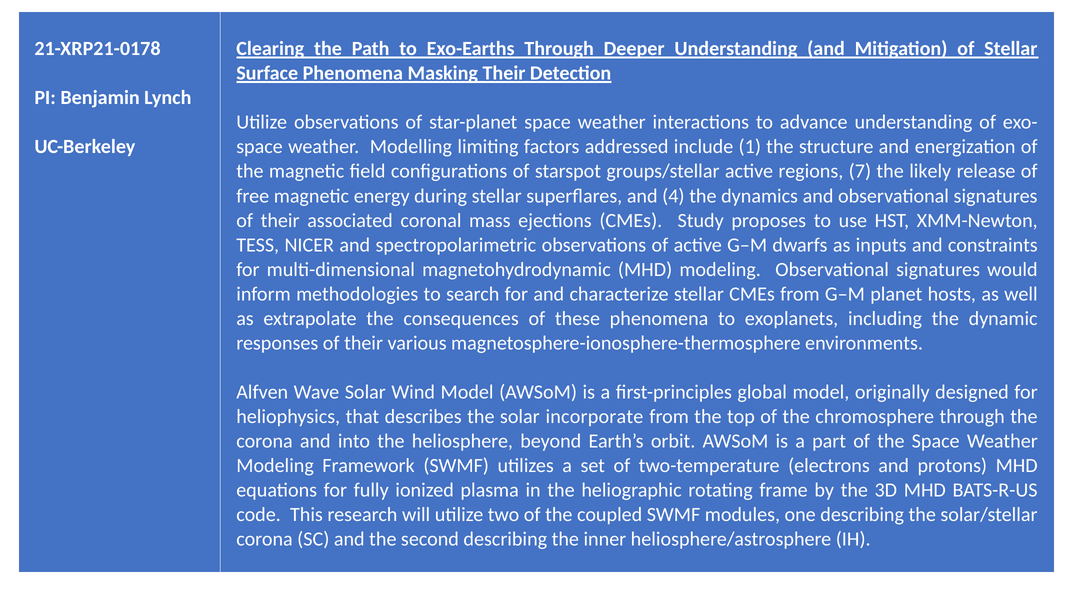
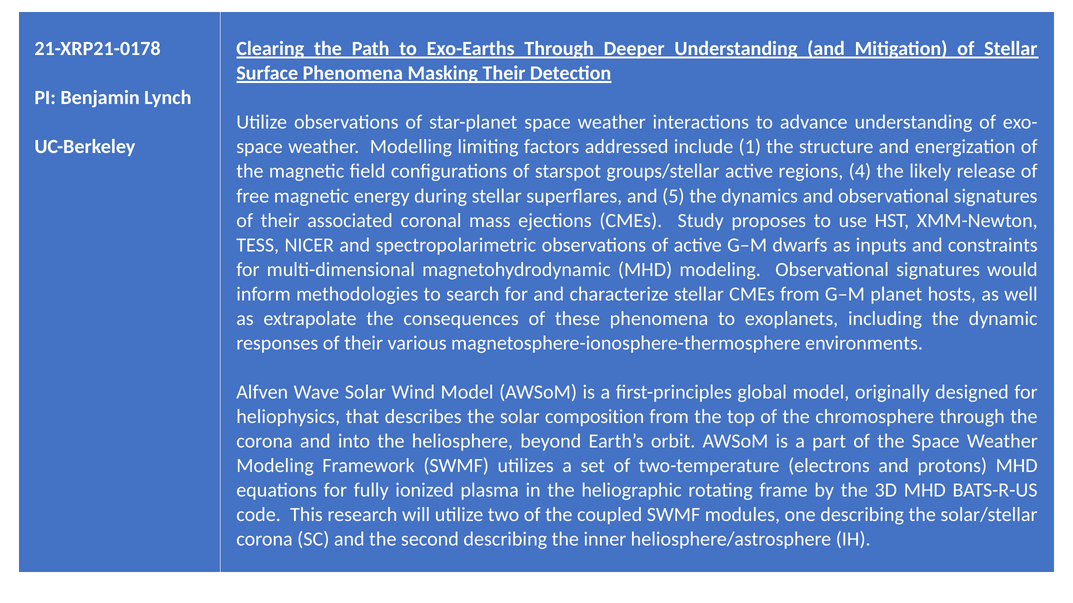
7: 7 -> 4
4: 4 -> 5
incorporate: incorporate -> composition
